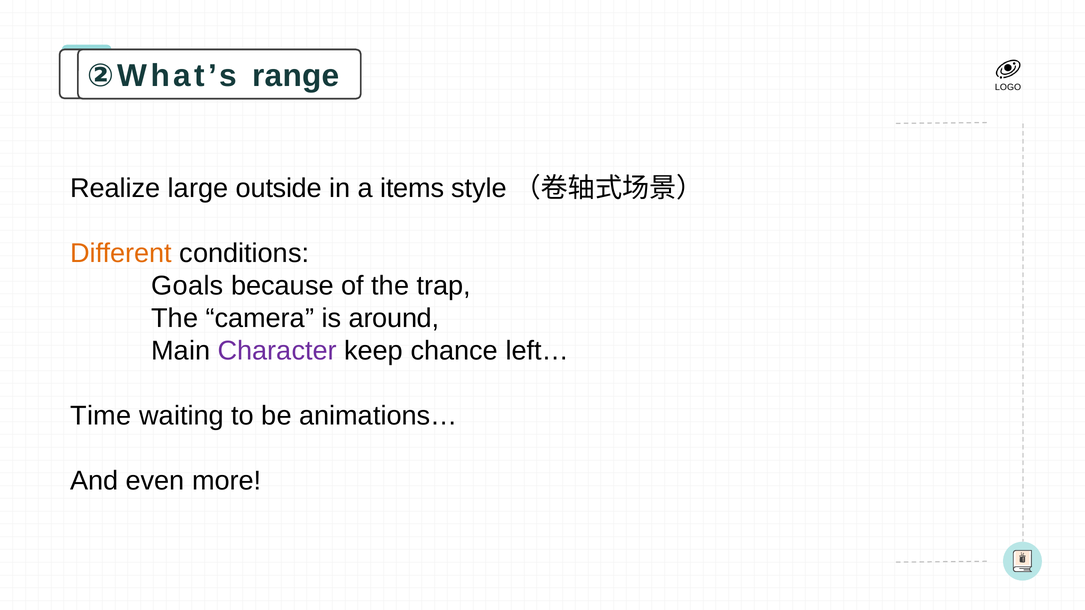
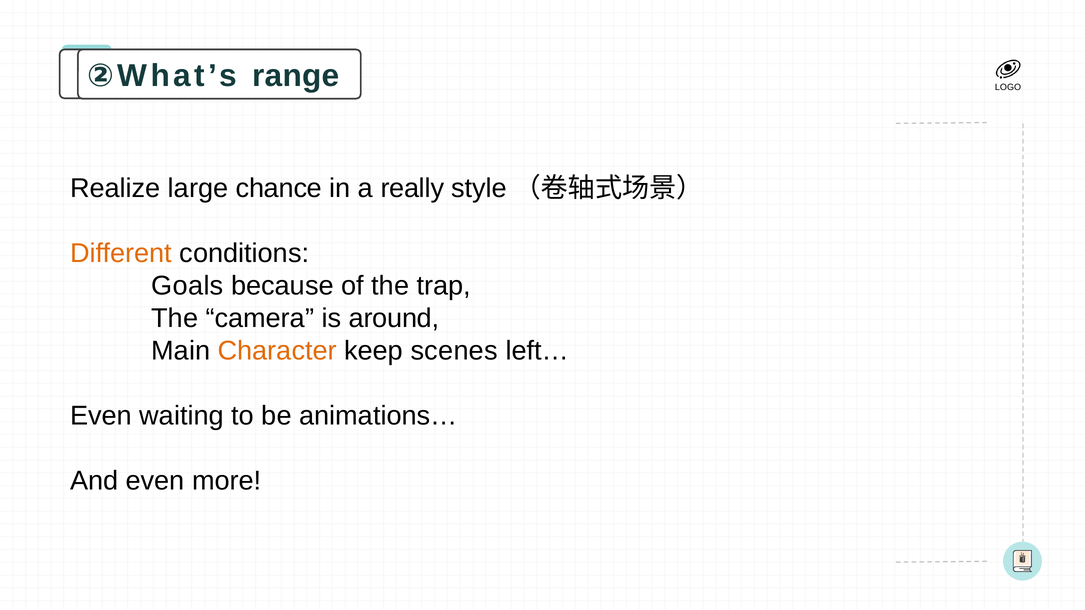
outside: outside -> chance
items: items -> really
Character colour: purple -> orange
chance: chance -> scenes
Time at (101, 416): Time -> Even
